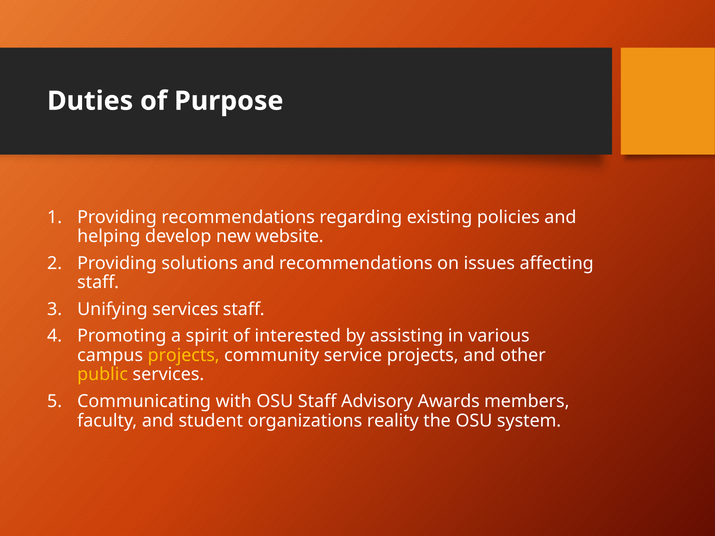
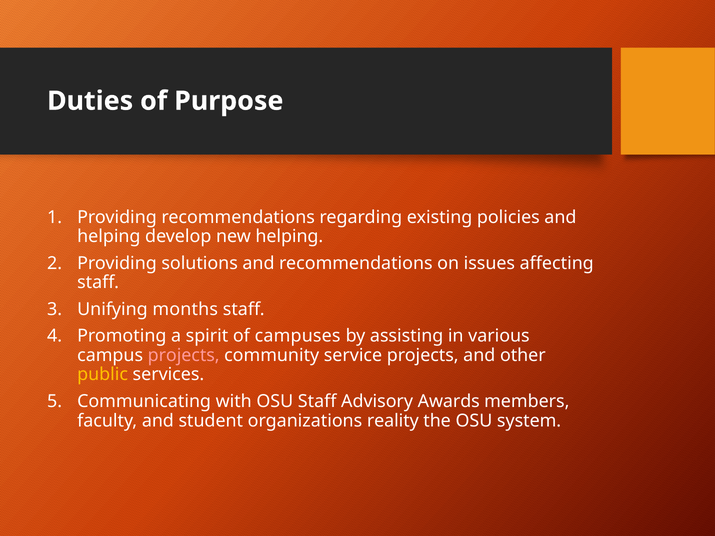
new website: website -> helping
Unifying services: services -> months
interested: interested -> campuses
projects at (184, 355) colour: yellow -> pink
